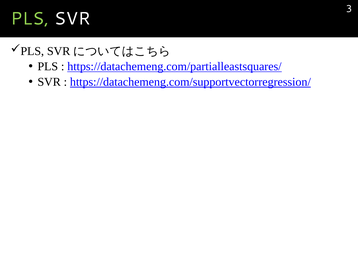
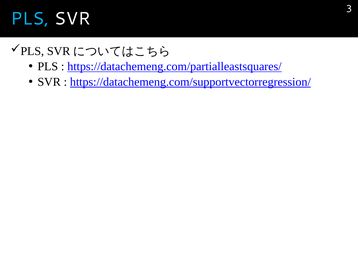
PLS at (30, 19) colour: light green -> light blue
